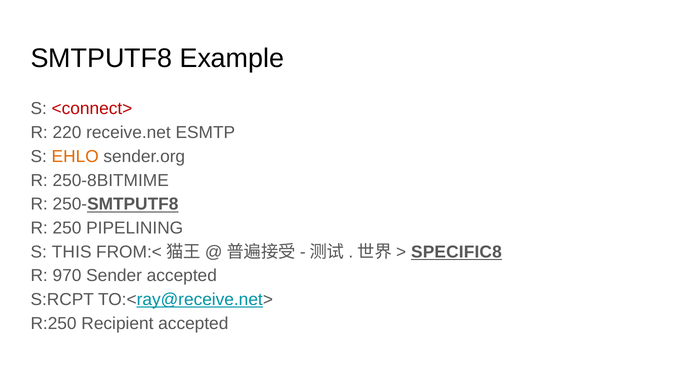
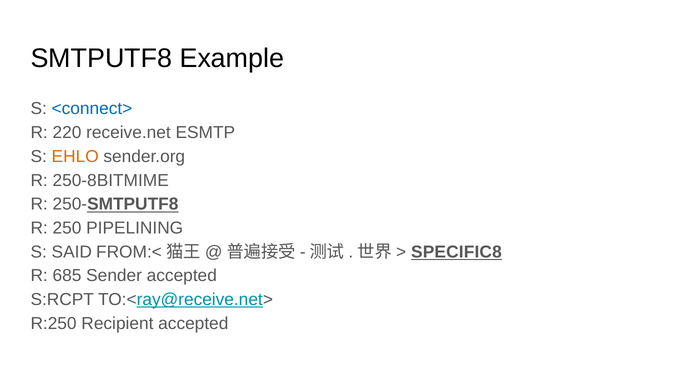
<connect> colour: red -> blue
THIS: THIS -> SAID
970: 970 -> 685
